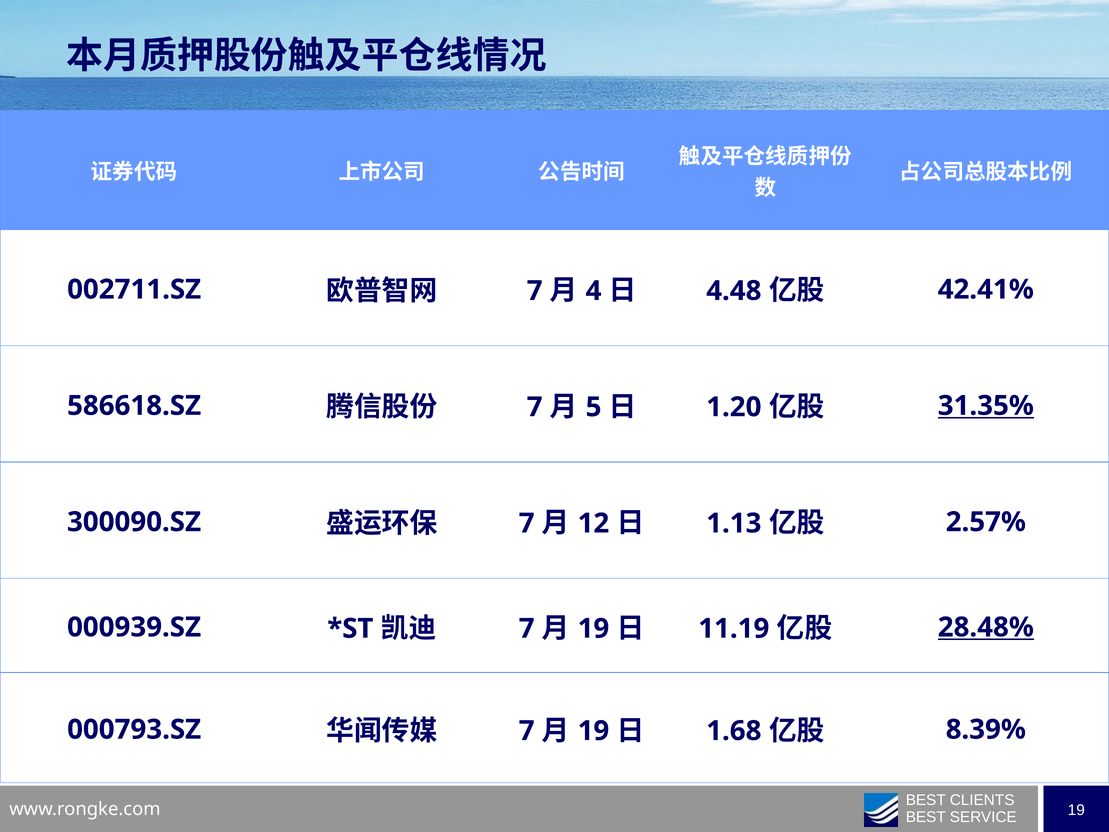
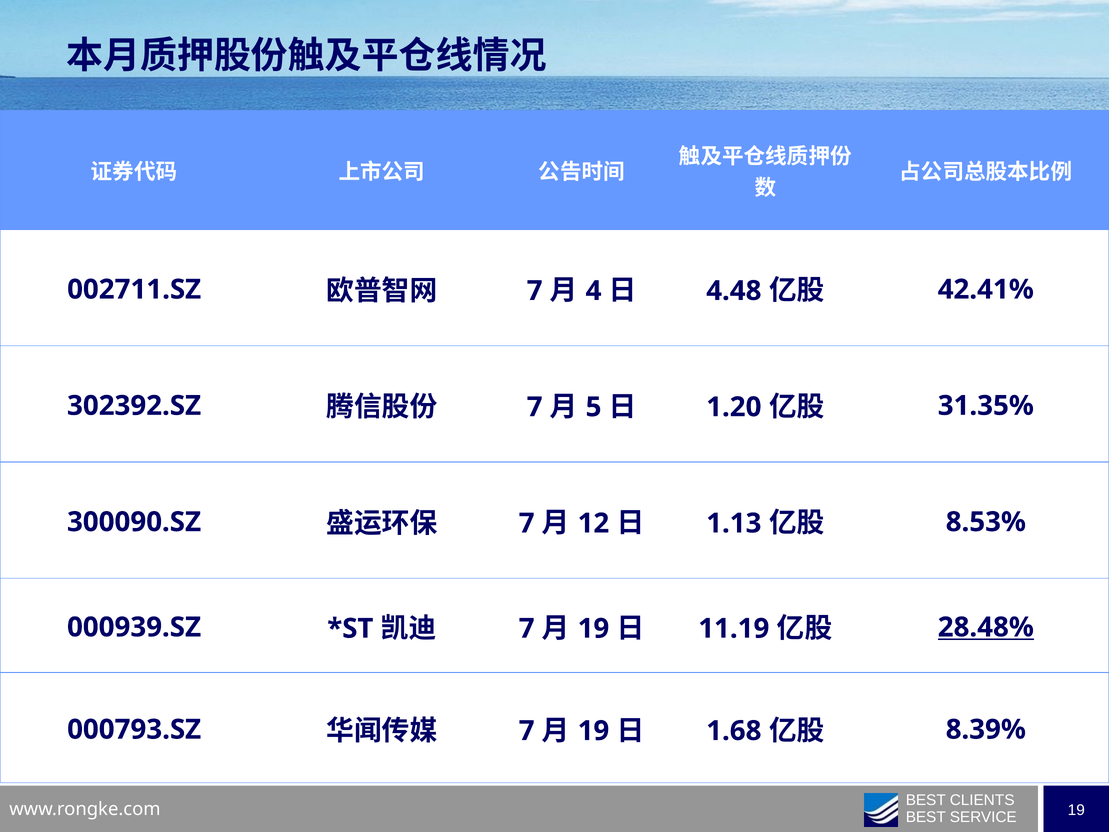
586618.SZ: 586618.SZ -> 302392.SZ
31.35% underline: present -> none
2.57%: 2.57% -> 8.53%
